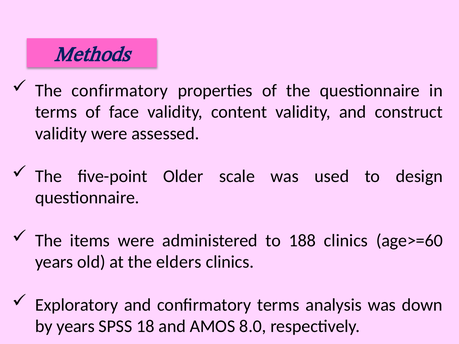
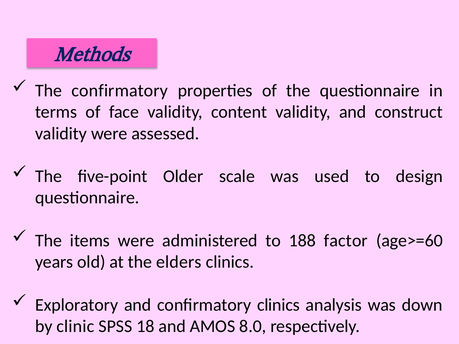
188 clinics: clinics -> factor
confirmatory terms: terms -> clinics
by years: years -> clinic
